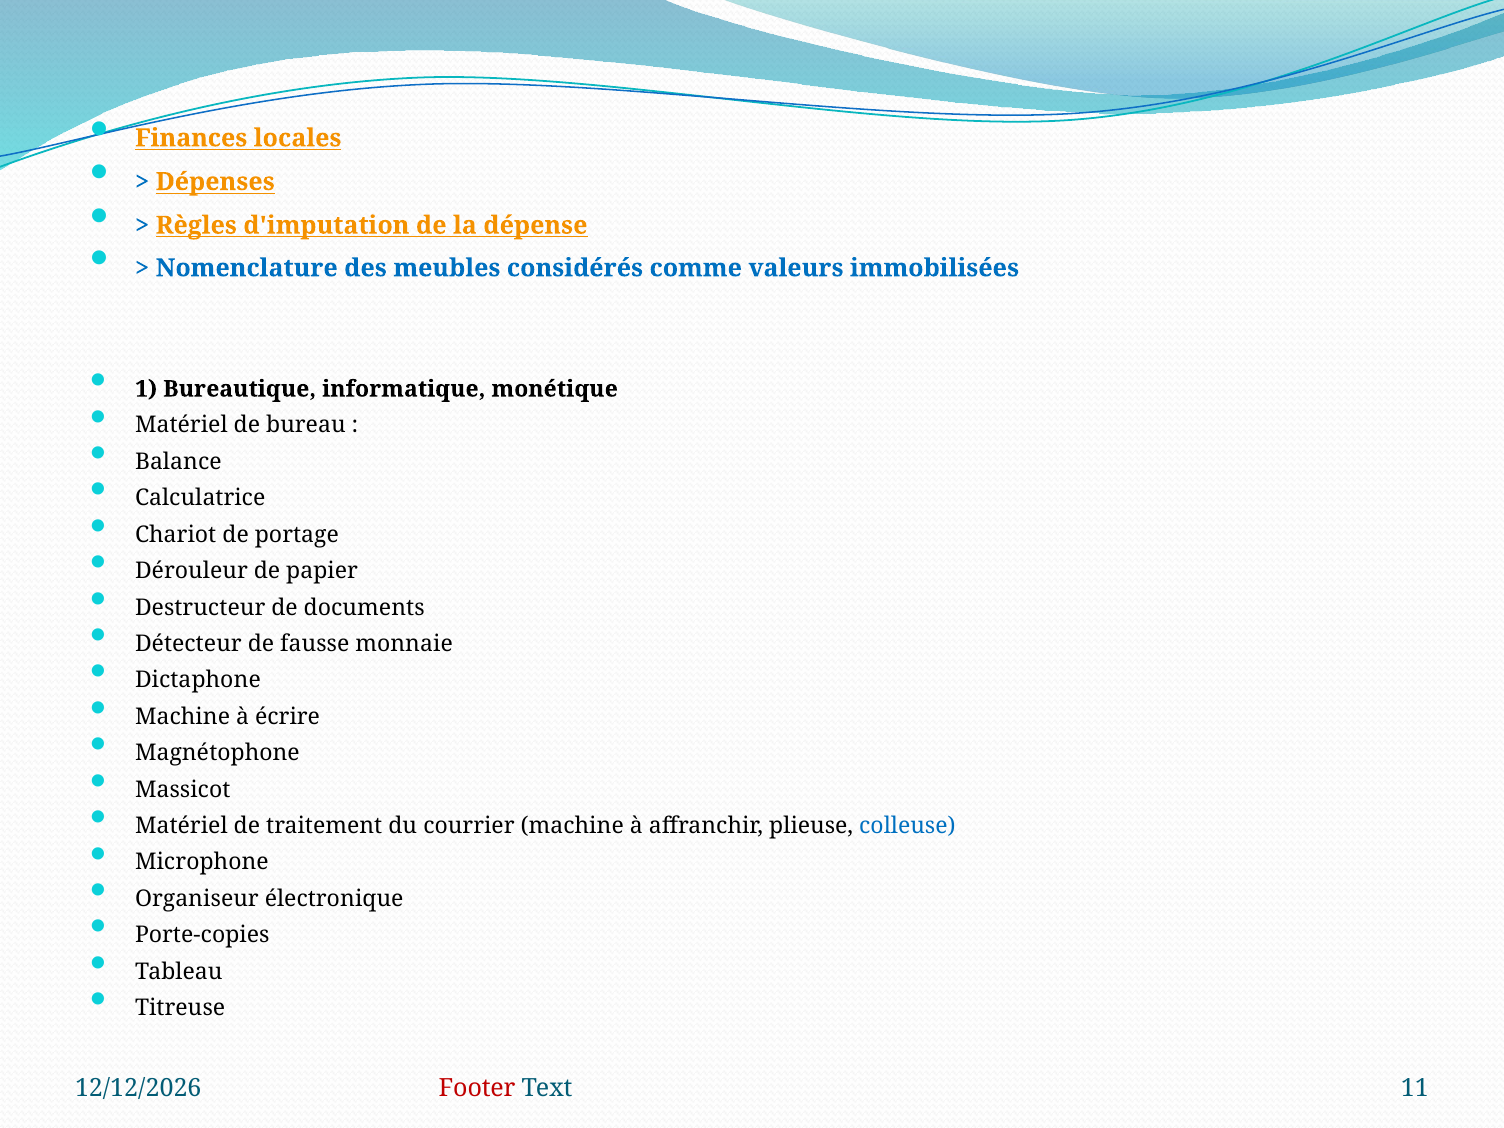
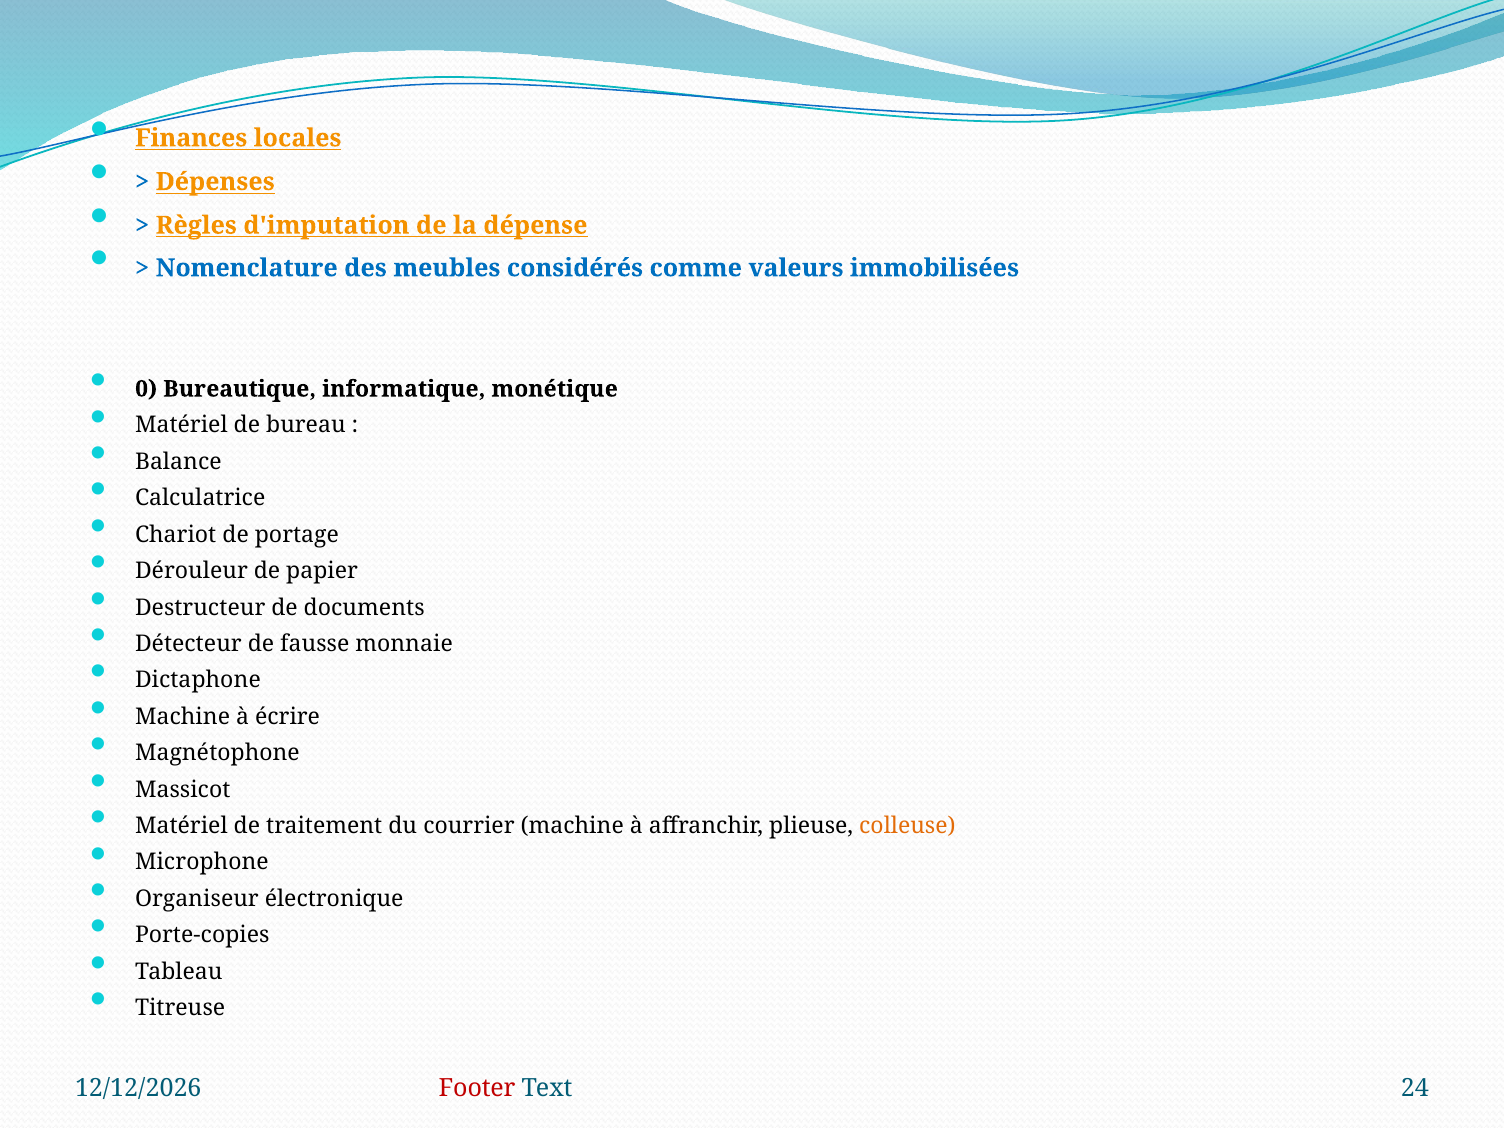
1: 1 -> 0
colleuse colour: blue -> orange
11: 11 -> 24
